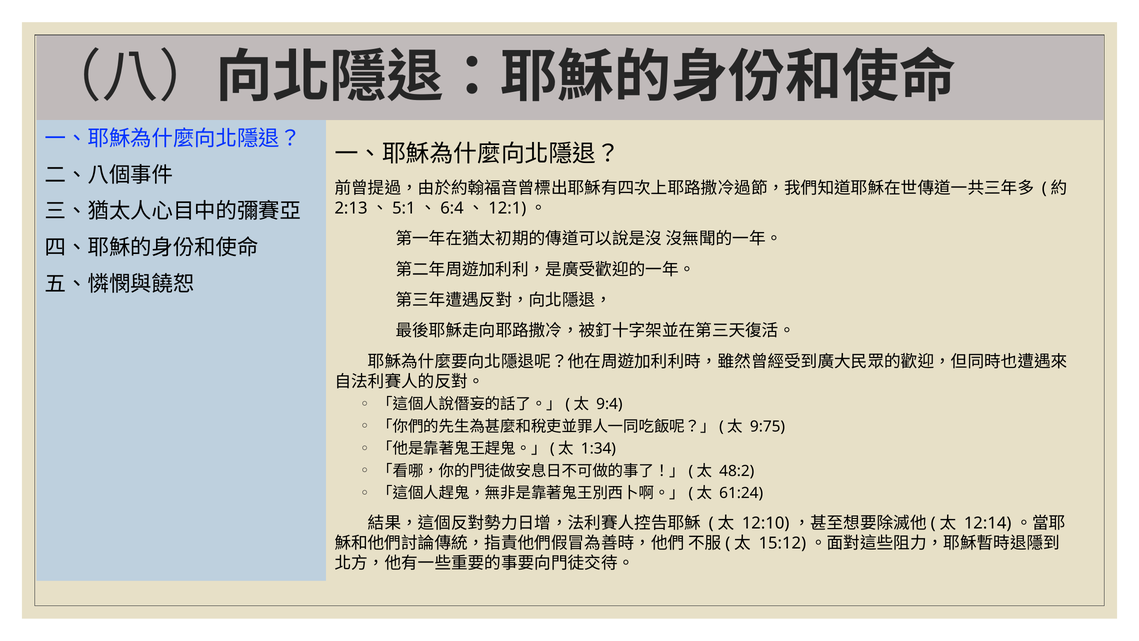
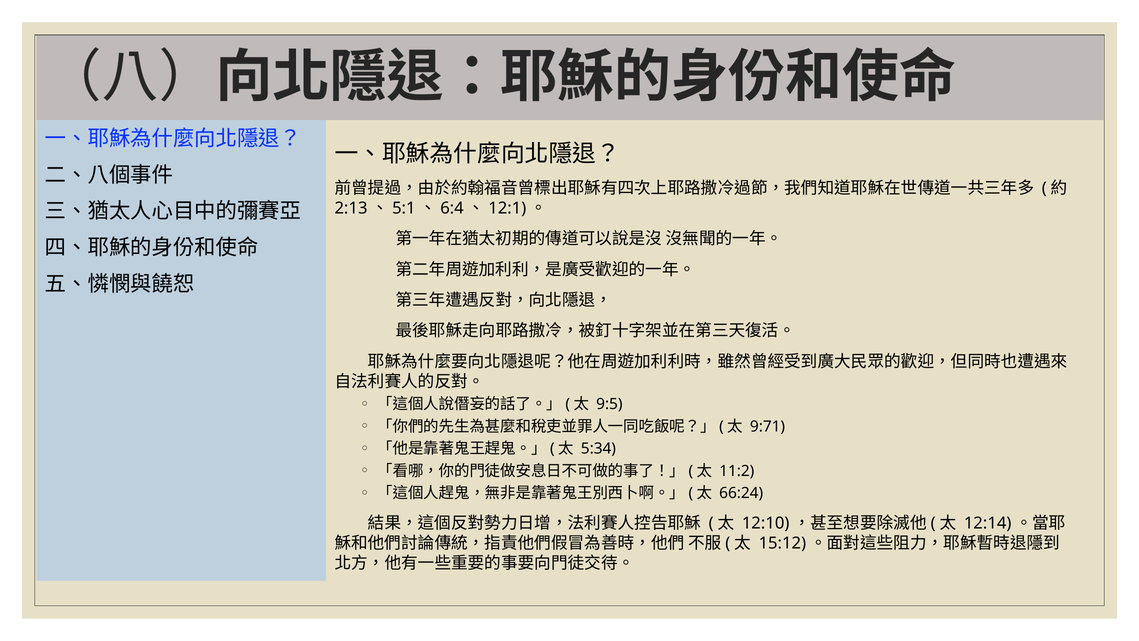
9:4: 9:4 -> 9:5
9:75: 9:75 -> 9:71
1:34: 1:34 -> 5:34
48:2: 48:2 -> 11:2
61:24: 61:24 -> 66:24
